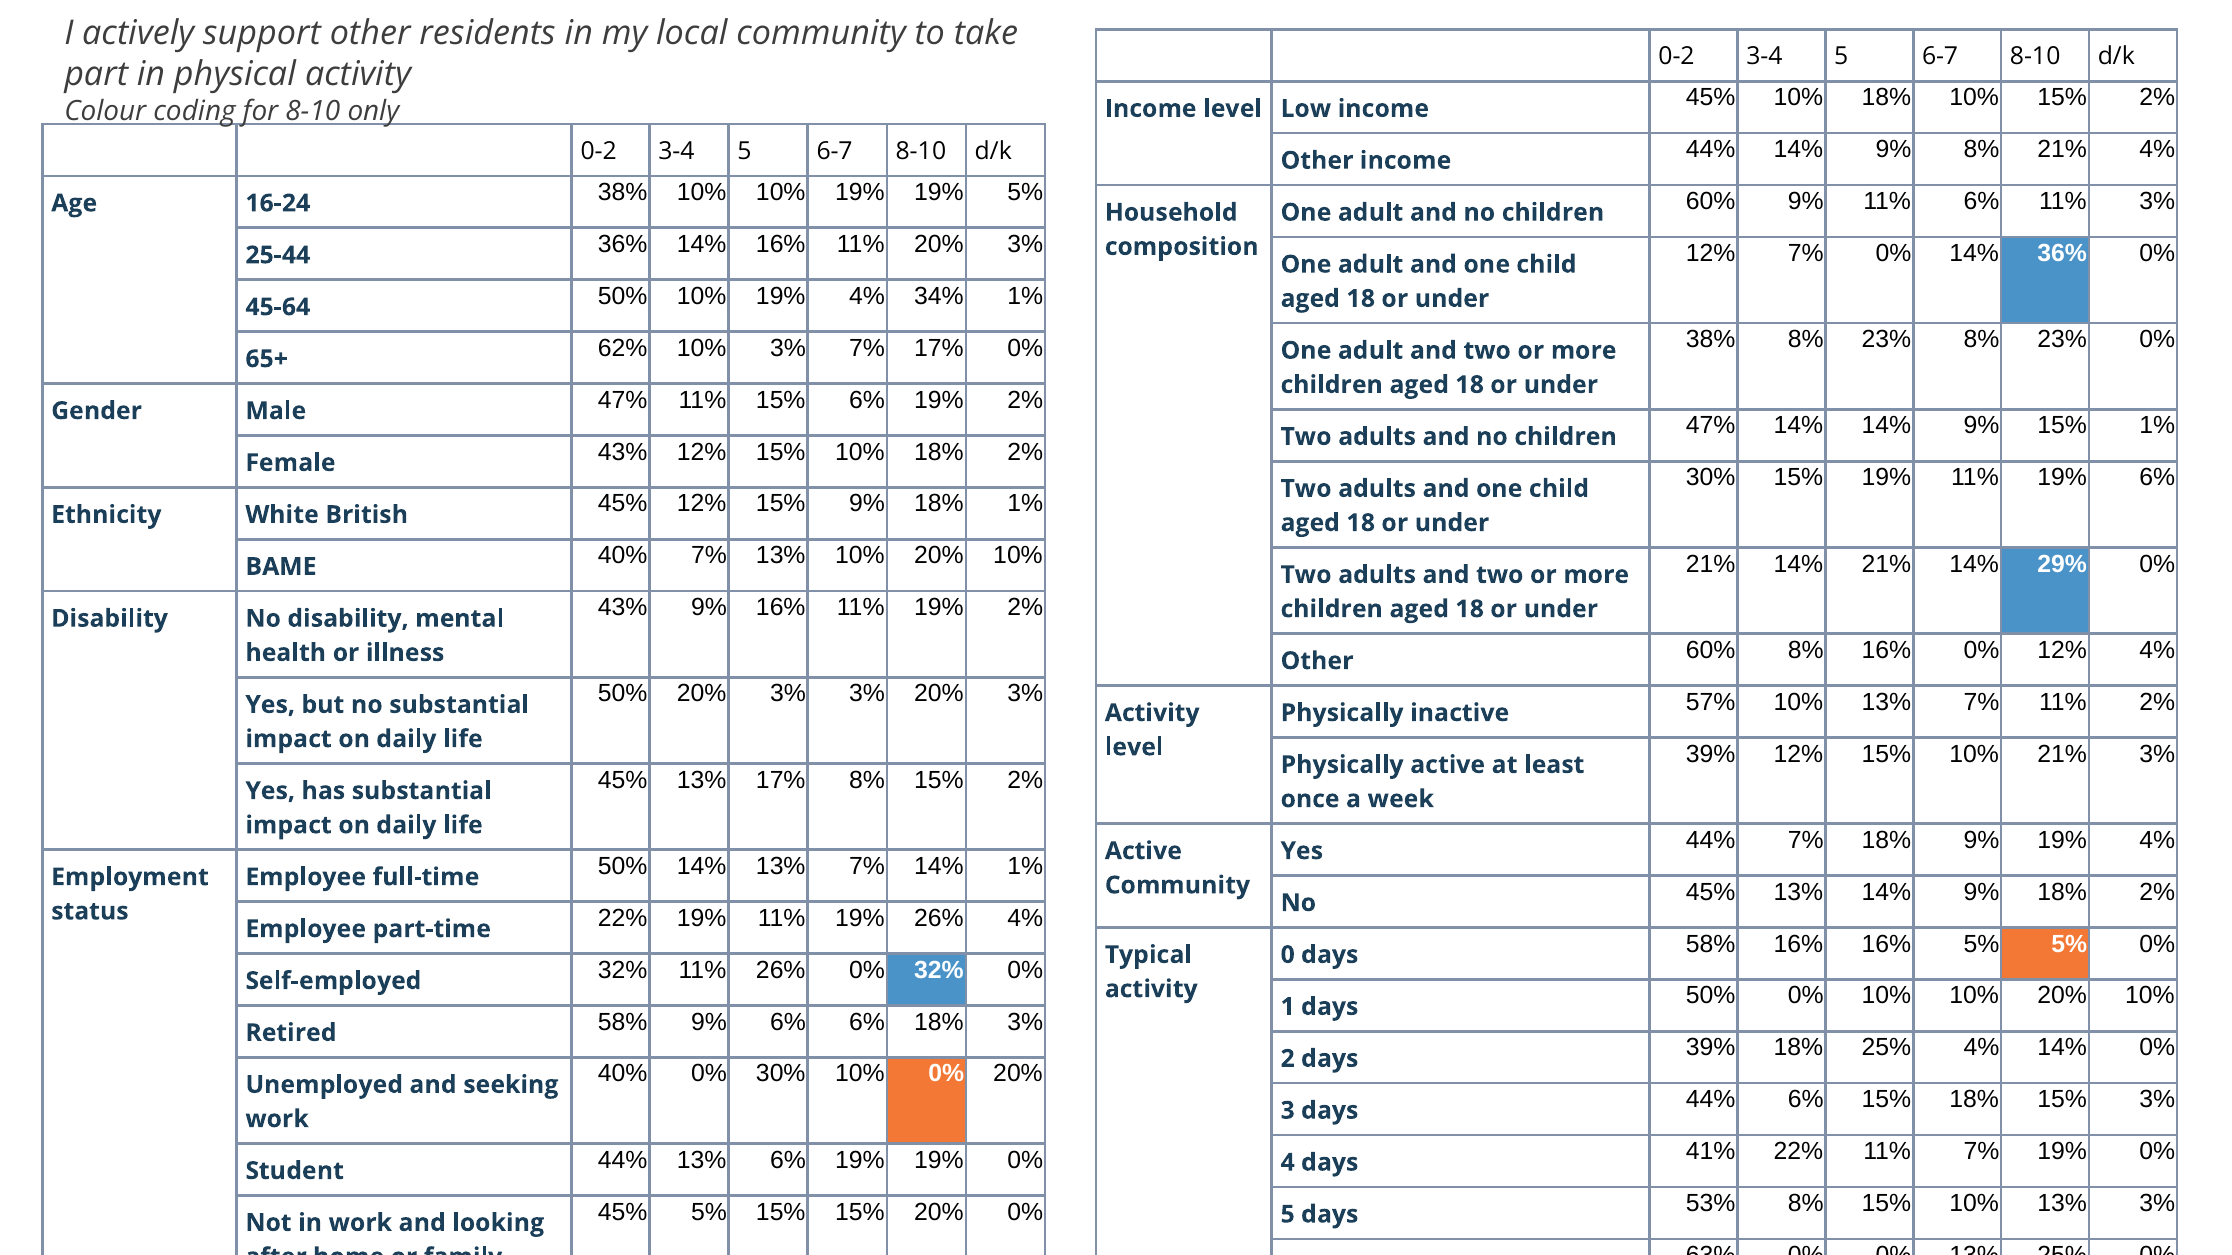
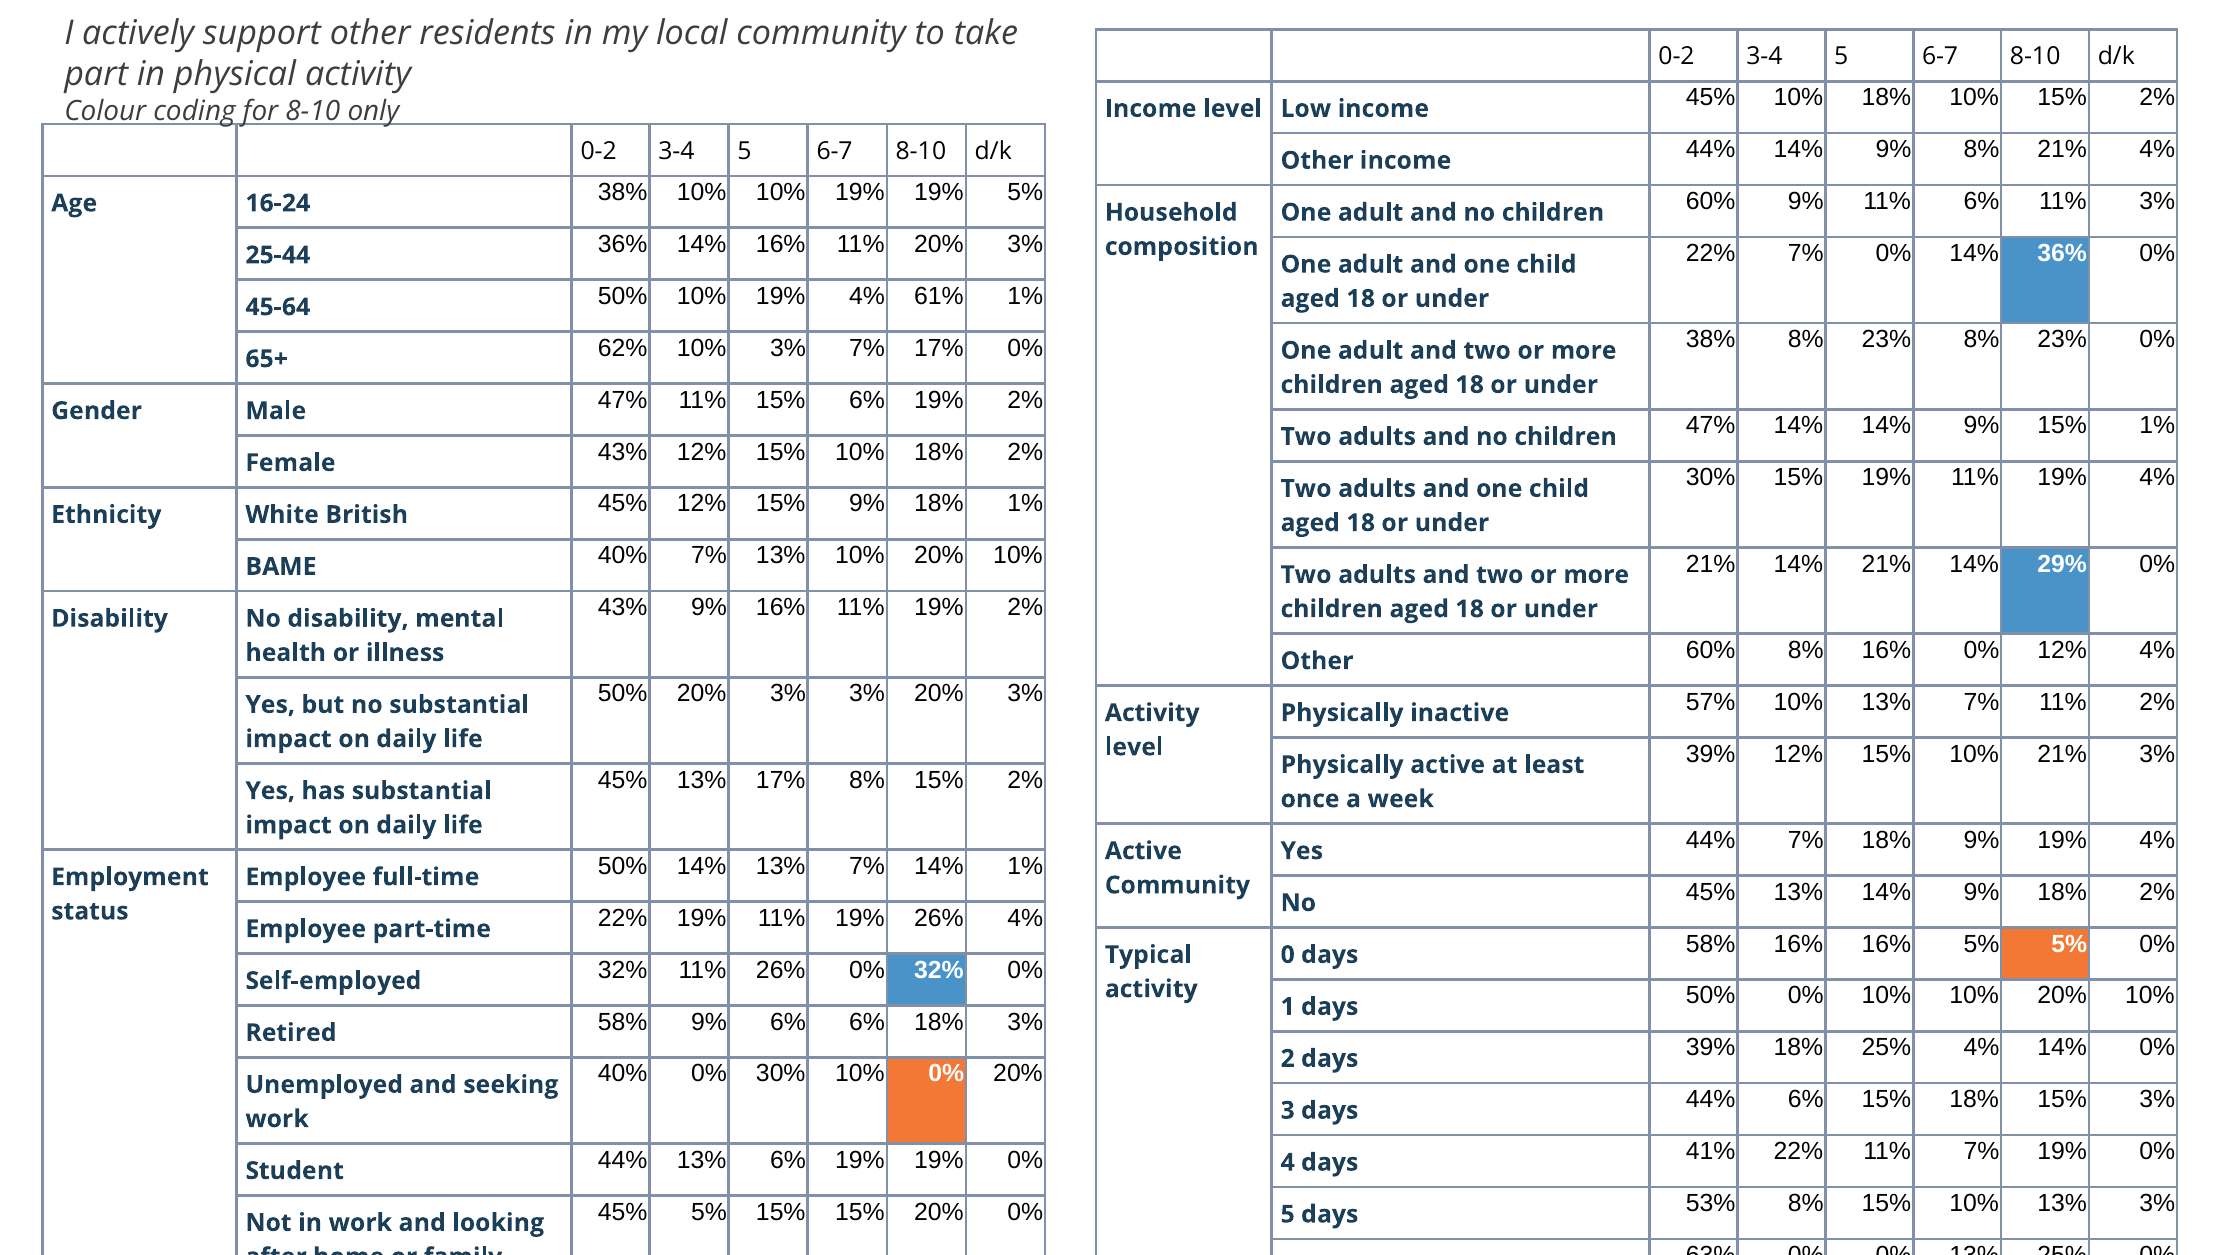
12% at (1711, 254): 12% -> 22%
34%: 34% -> 61%
11% 19% 6%: 6% -> 4%
